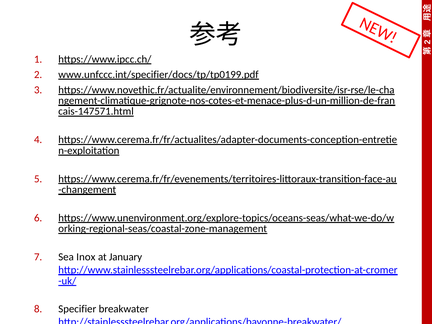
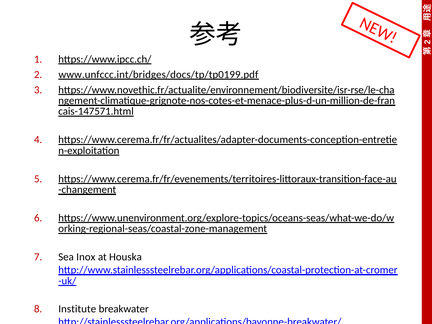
www.unfccc.int/specifier/docs/tp/tp0199.pdf: www.unfccc.int/specifier/docs/tp/tp0199.pdf -> www.unfccc.int/bridges/docs/tp/tp0199.pdf
January: January -> Houska
Specifier: Specifier -> Institute
